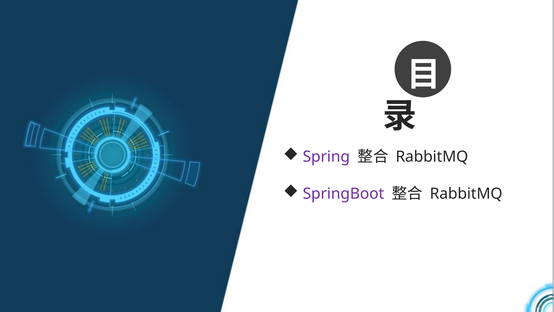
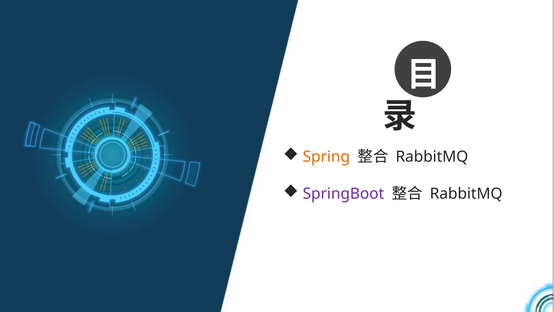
Spring colour: purple -> orange
